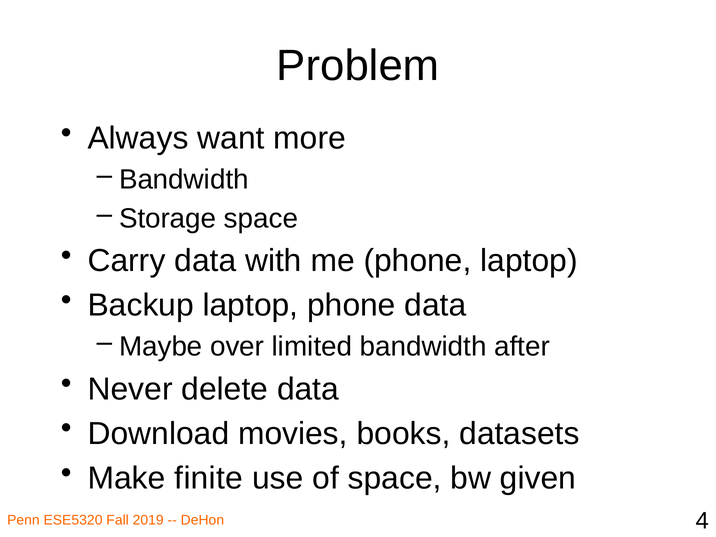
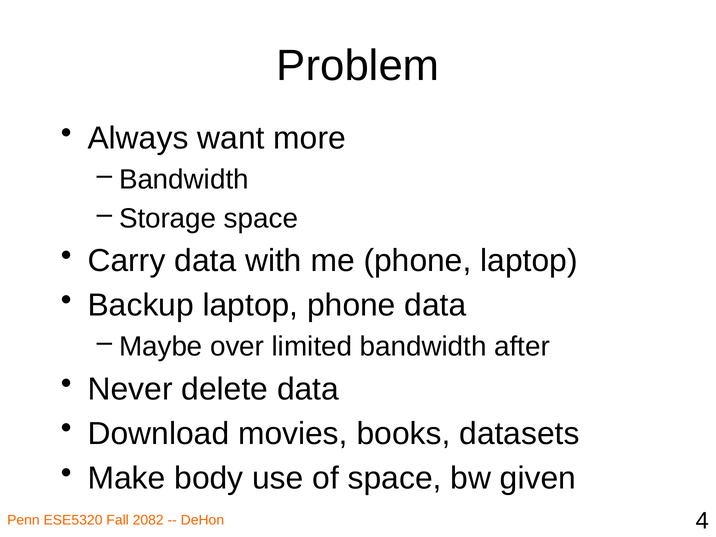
finite: finite -> body
2019: 2019 -> 2082
